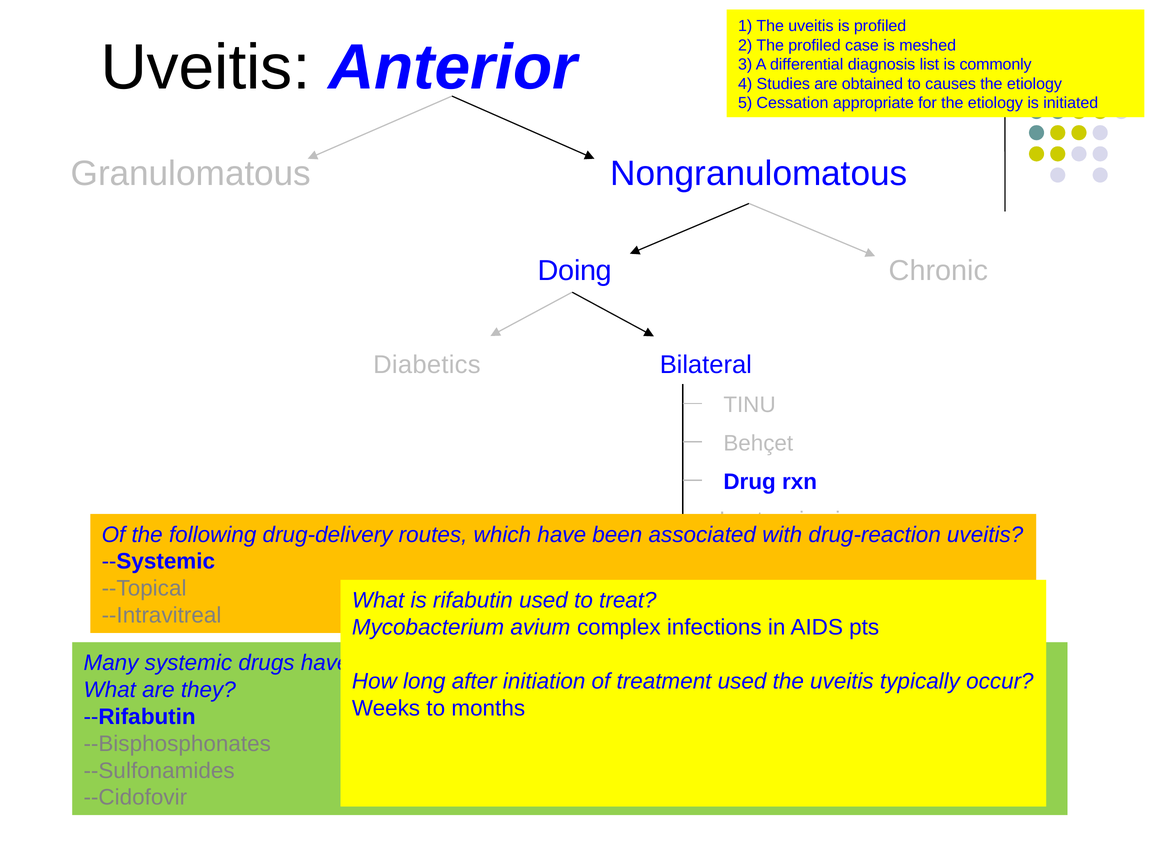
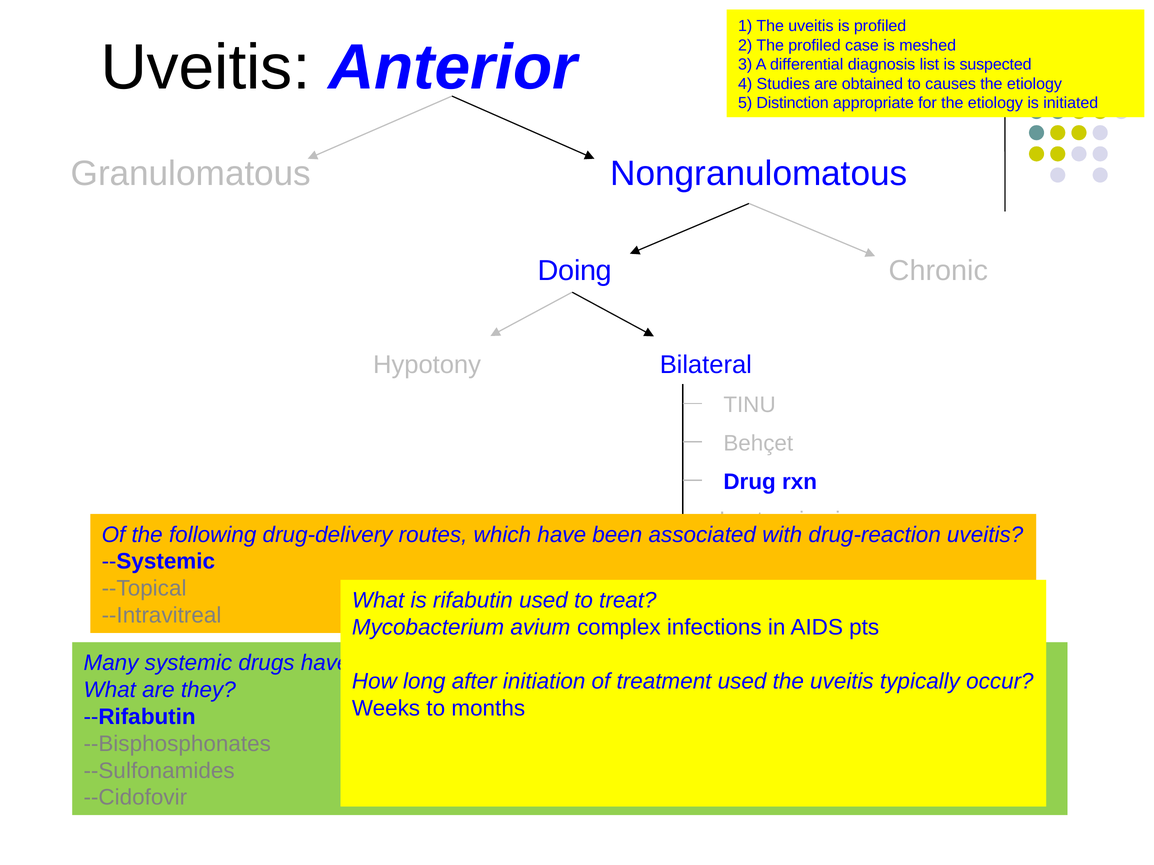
commonly: commonly -> suspected
Cessation: Cessation -> Distinction
Diabetics: Diabetics -> Hypotony
